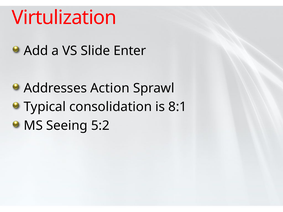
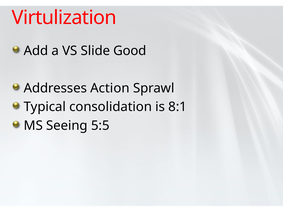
Enter: Enter -> Good
5:2: 5:2 -> 5:5
